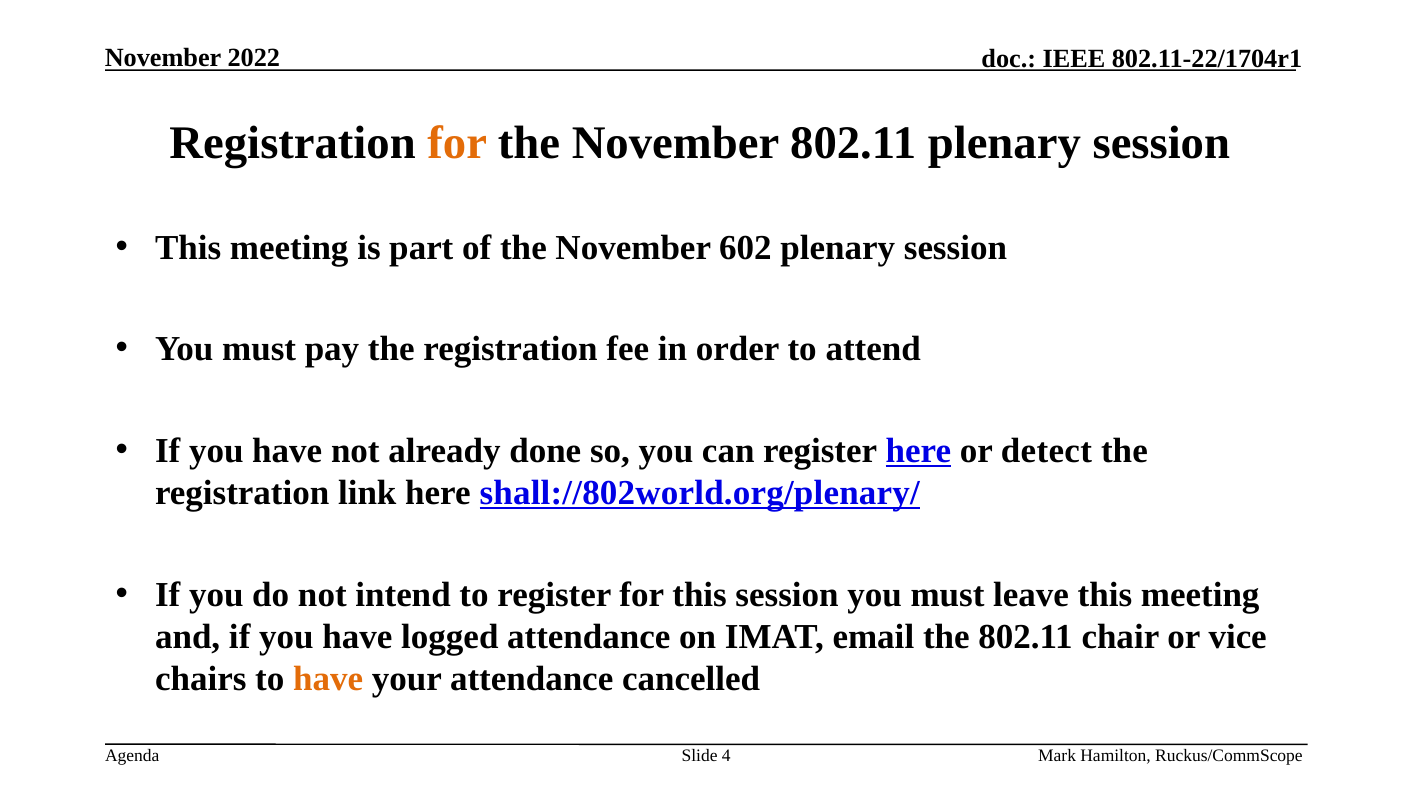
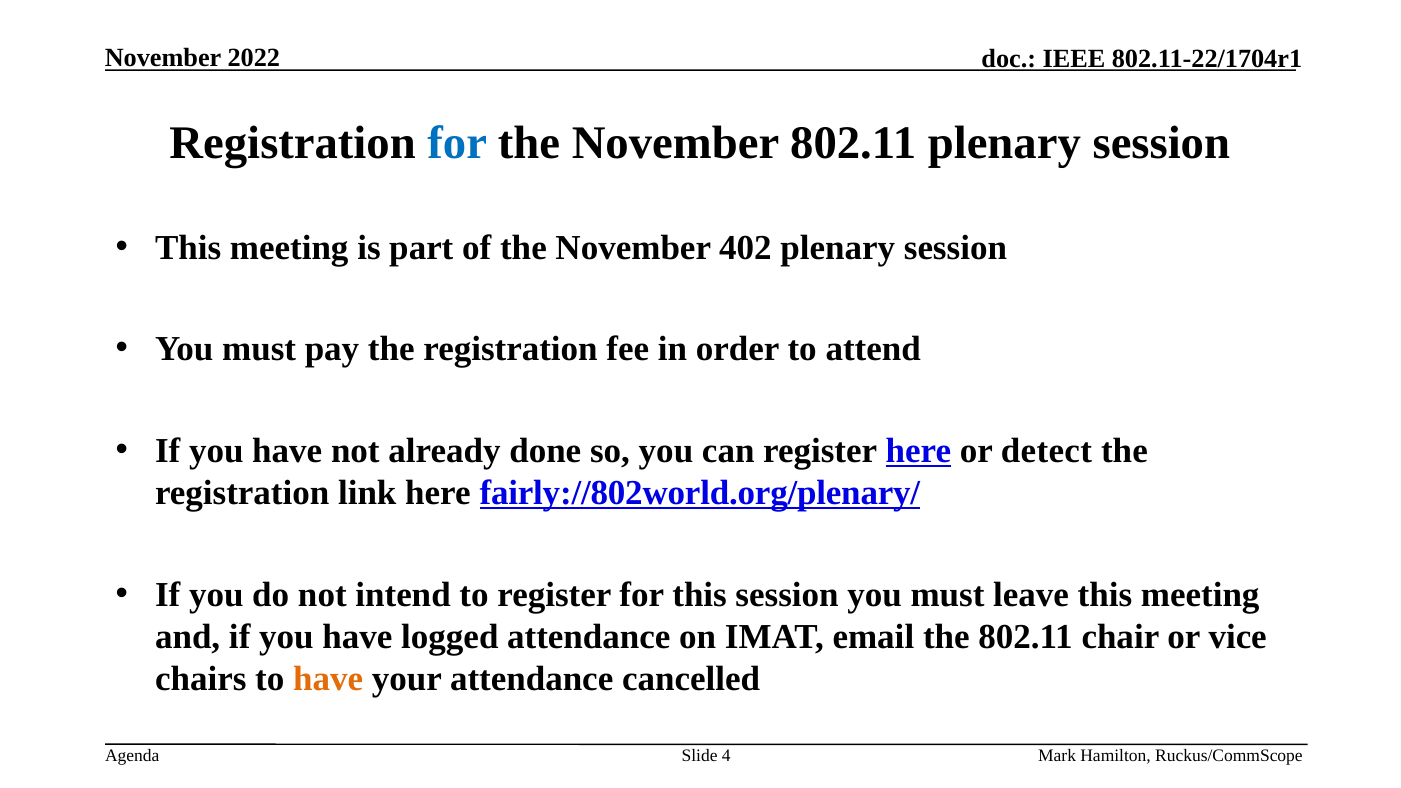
for at (457, 143) colour: orange -> blue
602: 602 -> 402
shall://802world.org/plenary/: shall://802world.org/plenary/ -> fairly://802world.org/plenary/
